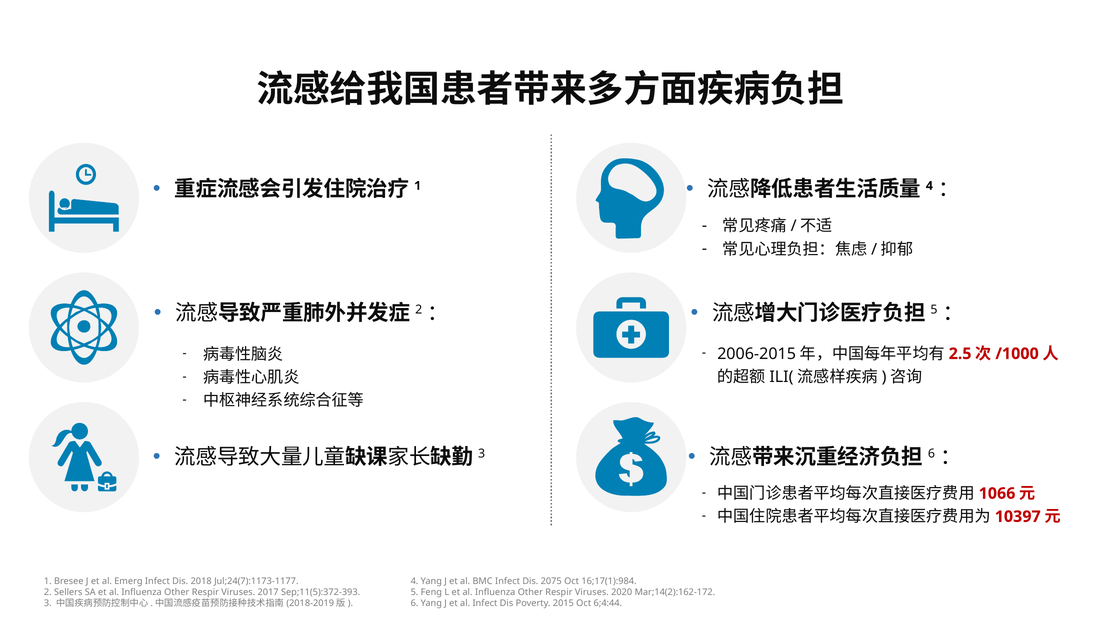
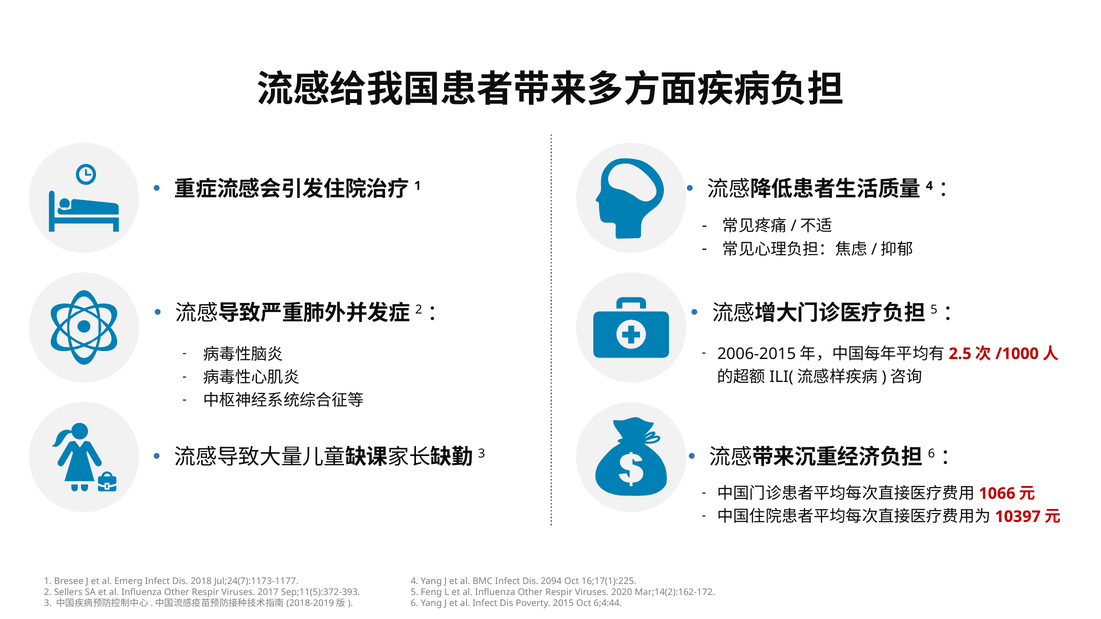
2075: 2075 -> 2094
16;17(1):984: 16;17(1):984 -> 16;17(1):225
